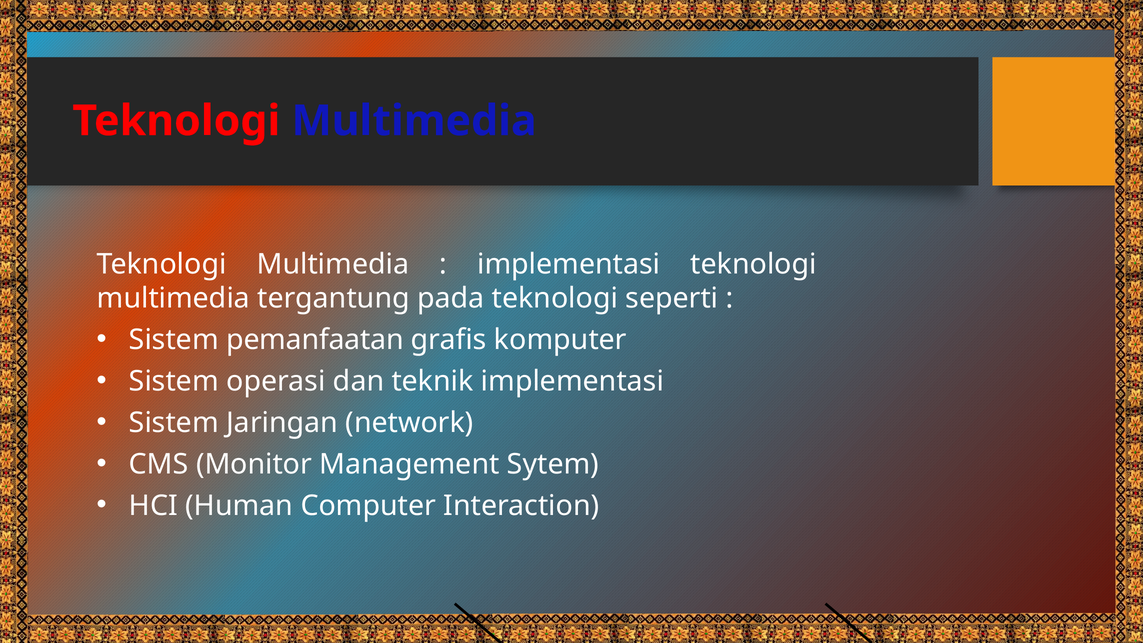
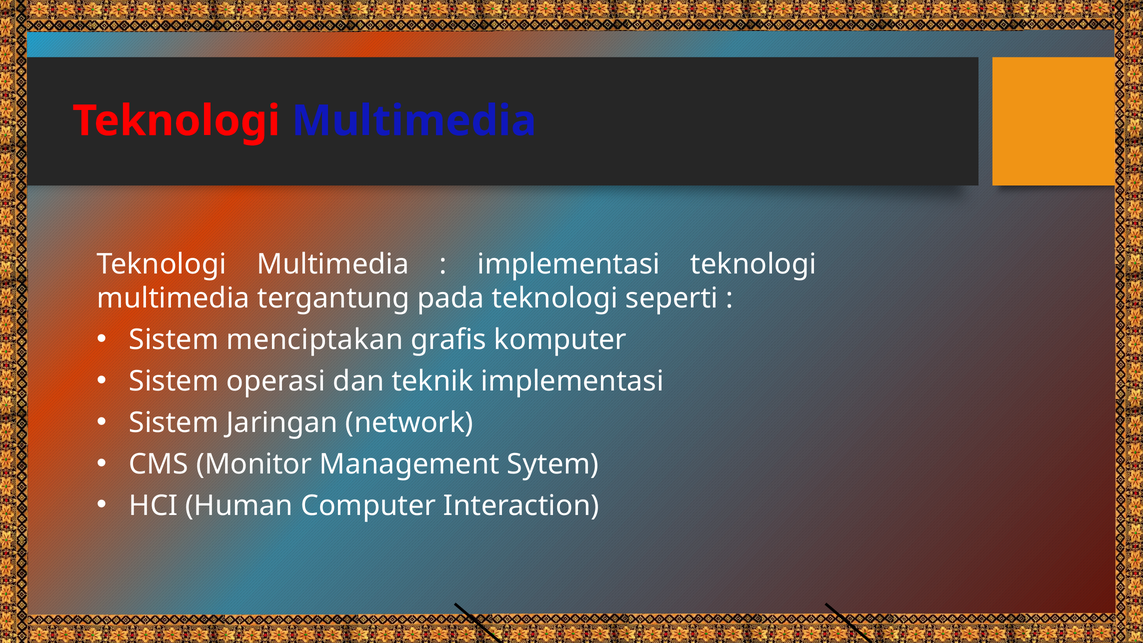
pemanfaatan: pemanfaatan -> menciptakan
